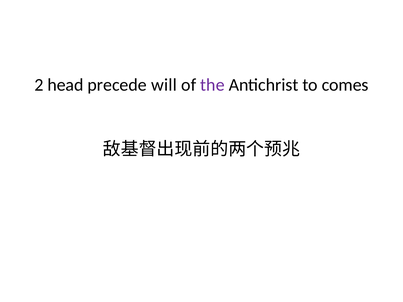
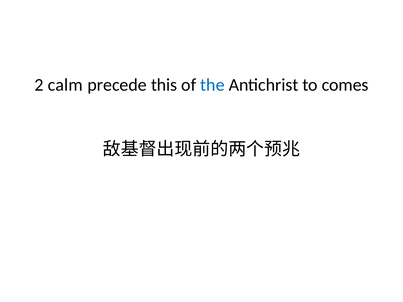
head: head -> calm
will: will -> this
the colour: purple -> blue
